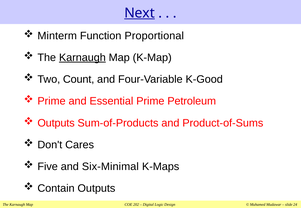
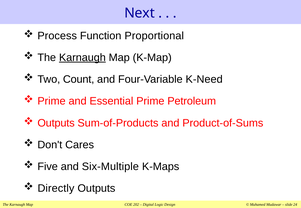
Next underline: present -> none
Minterm: Minterm -> Process
K-Good: K-Good -> K-Need
Six-Minimal: Six-Minimal -> Six-Multiple
Contain: Contain -> Directly
